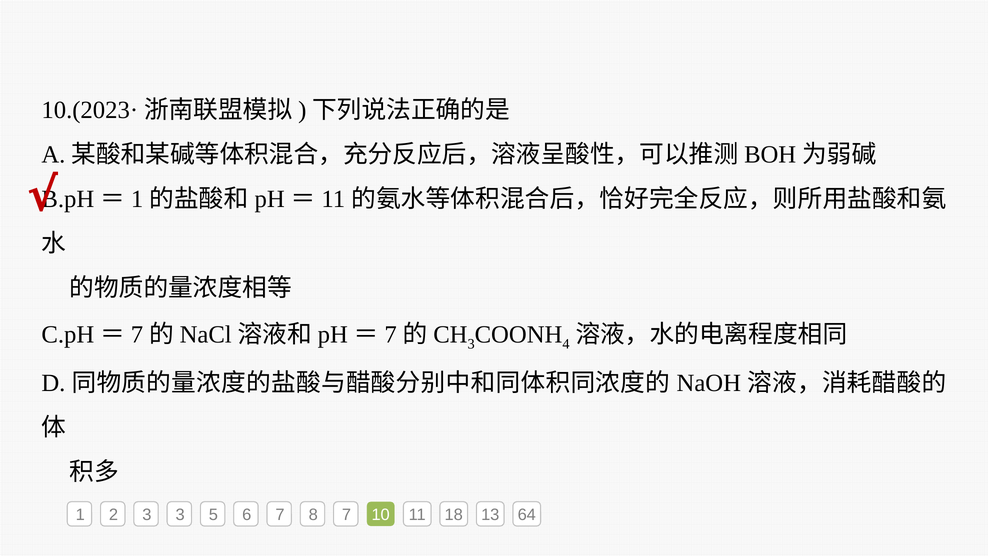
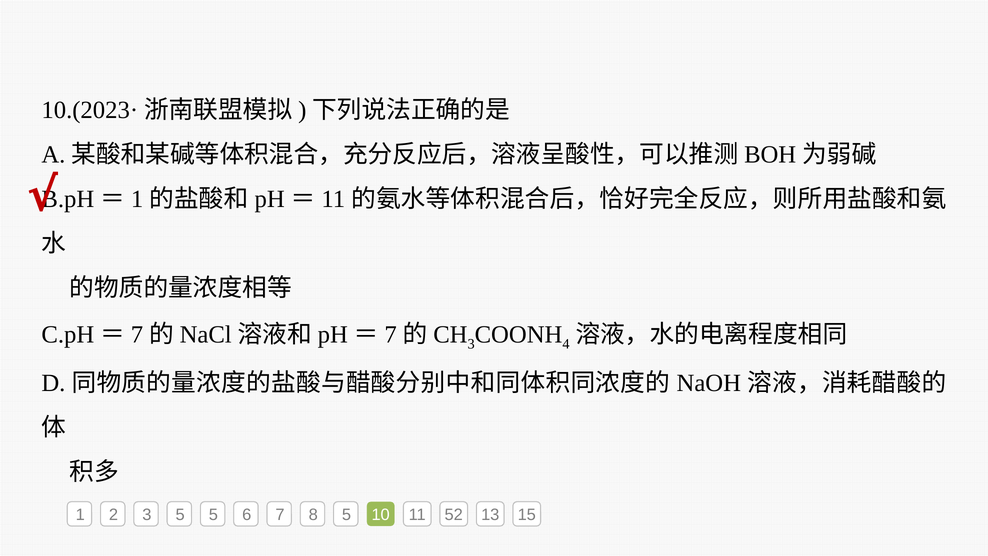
3 3: 3 -> 5
8 7: 7 -> 5
18: 18 -> 52
64: 64 -> 15
